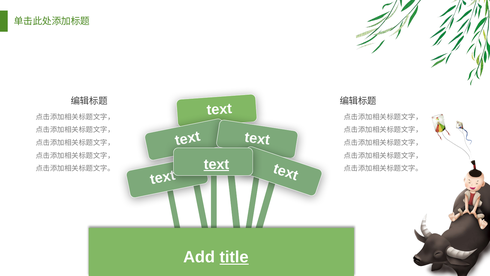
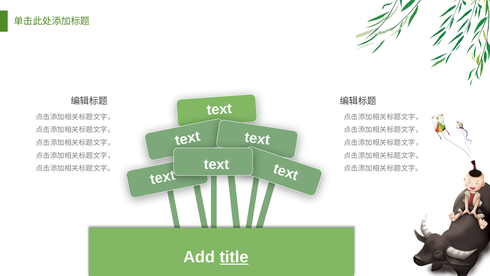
text at (216, 164) underline: present -> none
